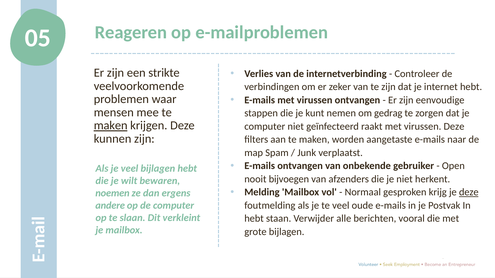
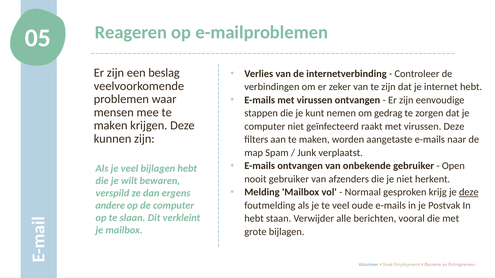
strikte: strikte -> beslag
maken at (111, 126) underline: present -> none
nooit bijvoegen: bijvoegen -> gebruiker
noemen: noemen -> verspild
